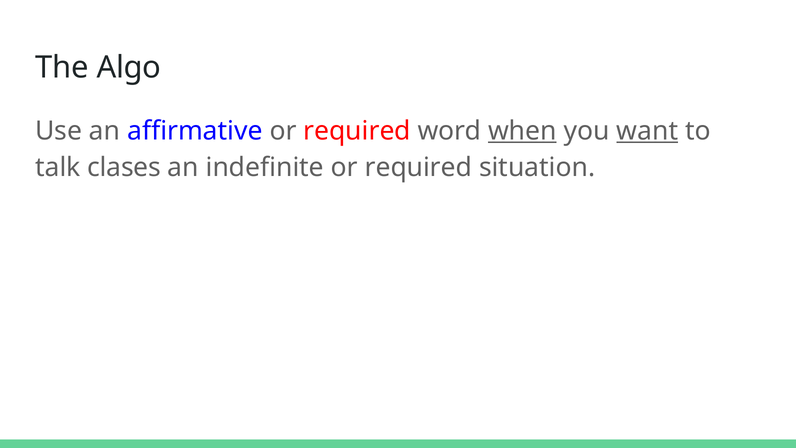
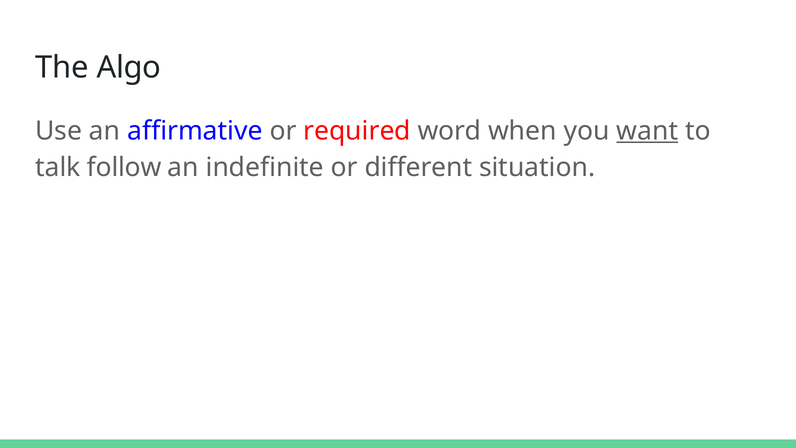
when underline: present -> none
clases: clases -> follow
indefinite or required: required -> different
